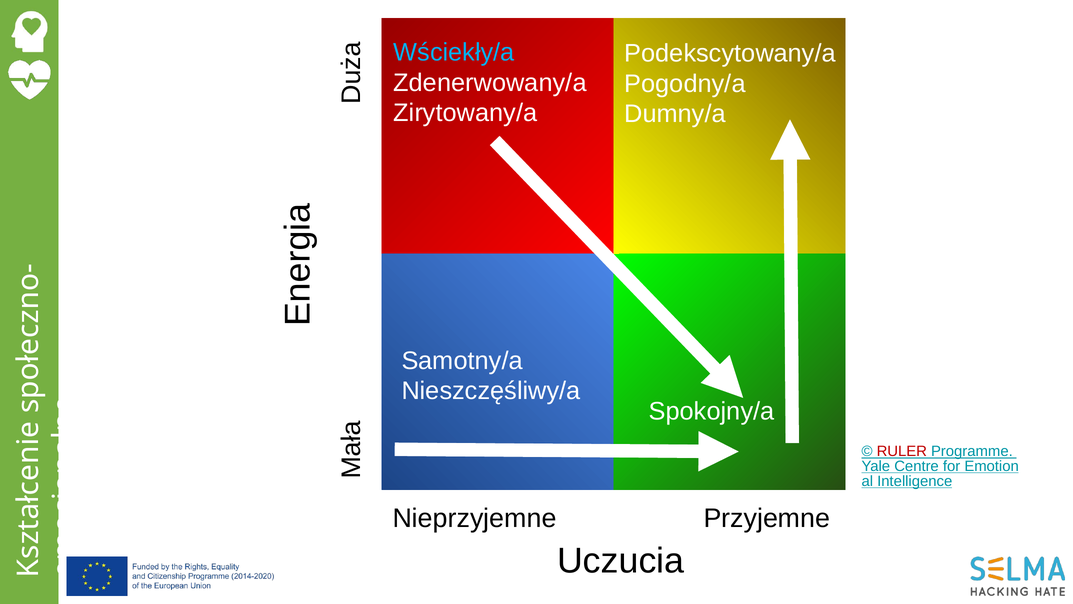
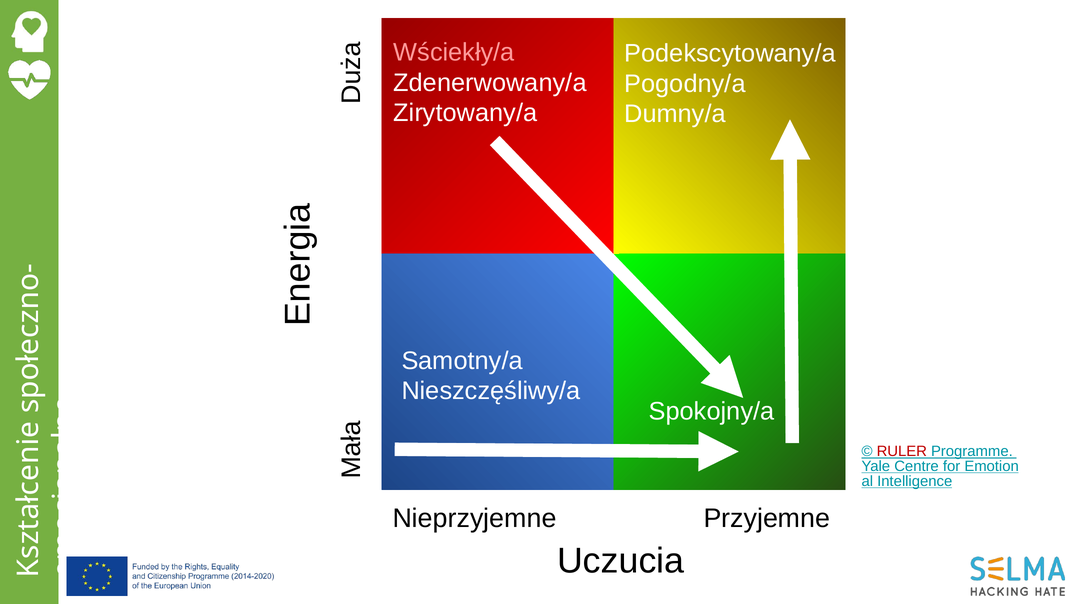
Wściekły/a colour: light blue -> pink
